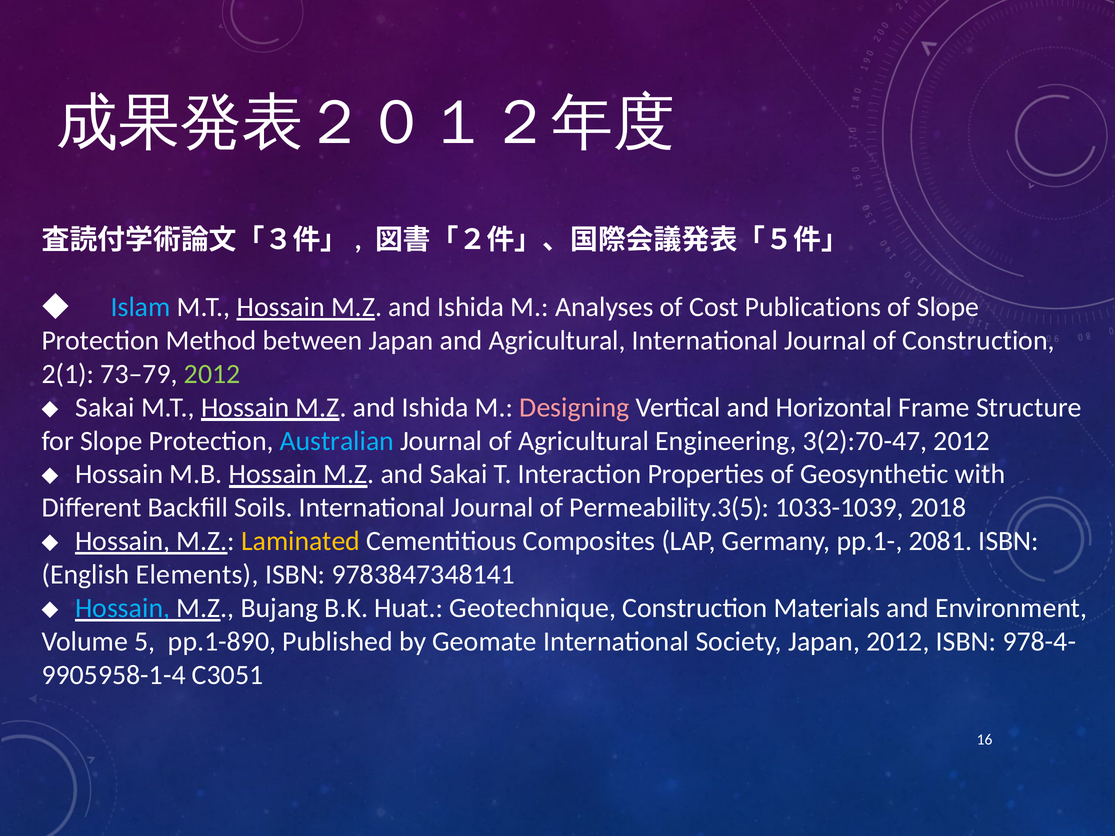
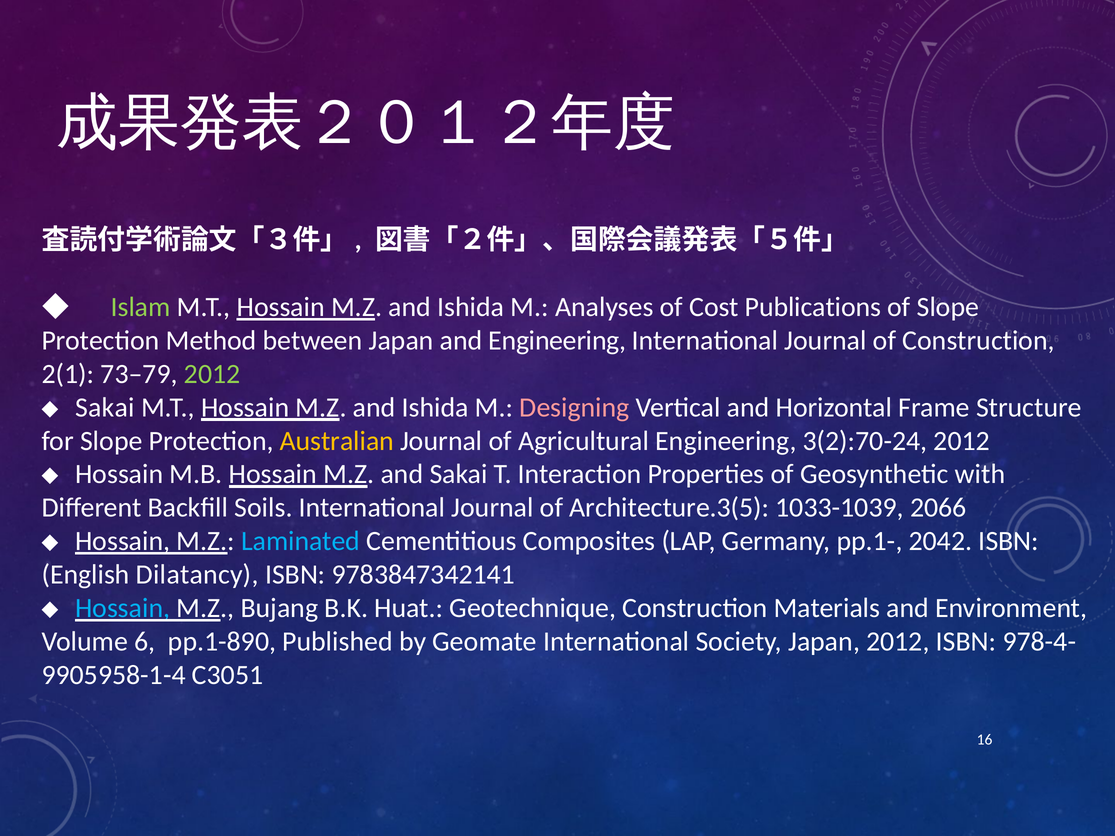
Islam colour: light blue -> light green
and Agricultural: Agricultural -> Engineering
Australian colour: light blue -> yellow
3(2):70-47: 3(2):70-47 -> 3(2):70-24
Permeability.3(5: Permeability.3(5 -> Architecture.3(5
2018: 2018 -> 2066
Laminated colour: yellow -> light blue
2081: 2081 -> 2042
Elements: Elements -> Dilatancy
9783847348141: 9783847348141 -> 9783847342141
5: 5 -> 6
